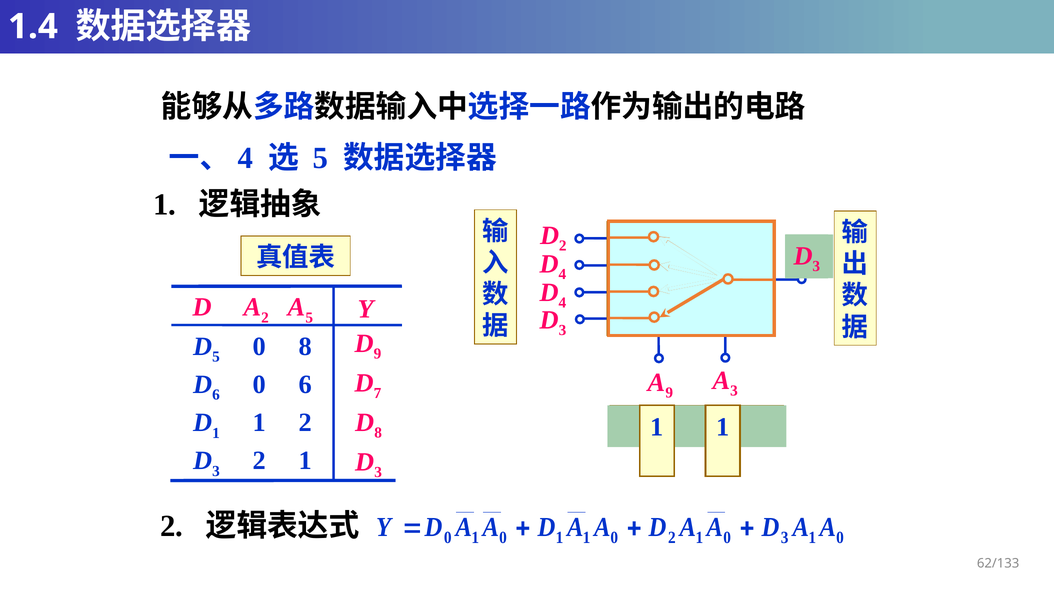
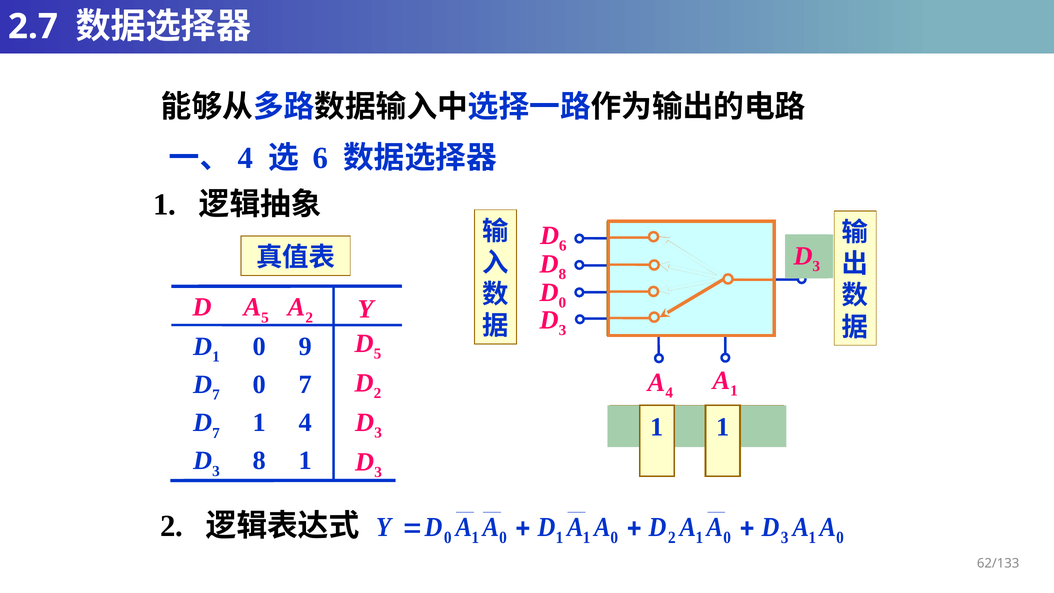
1.4: 1.4 -> 2.7
5 at (321, 158): 5 -> 6
2 at (563, 246): 2 -> 6
4 at (562, 274): 4 -> 8
4 at (562, 303): 4 -> 0
2 at (265, 317): 2 -> 5
5 at (309, 317): 5 -> 2
5 at (216, 357): 5 -> 1
0 8: 8 -> 9
D 9: 9 -> 5
3 at (734, 390): 3 -> 1
9 at (669, 393): 9 -> 4
7 at (377, 393): 7 -> 2
6 at (216, 395): 6 -> 7
0 6: 6 -> 7
8 at (378, 433): 8 -> 3
1 at (216, 433): 1 -> 7
2 at (305, 423): 2 -> 4
2 at (259, 461): 2 -> 8
